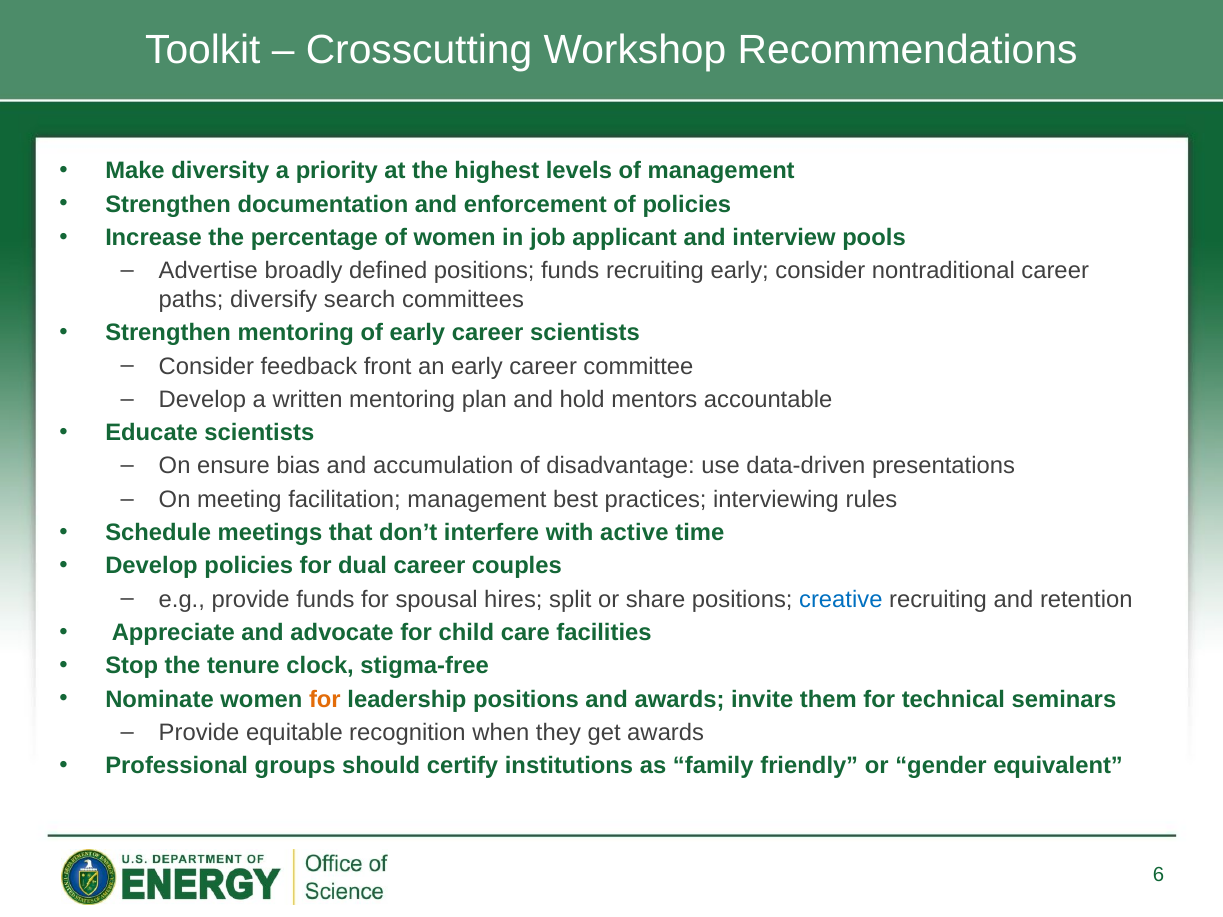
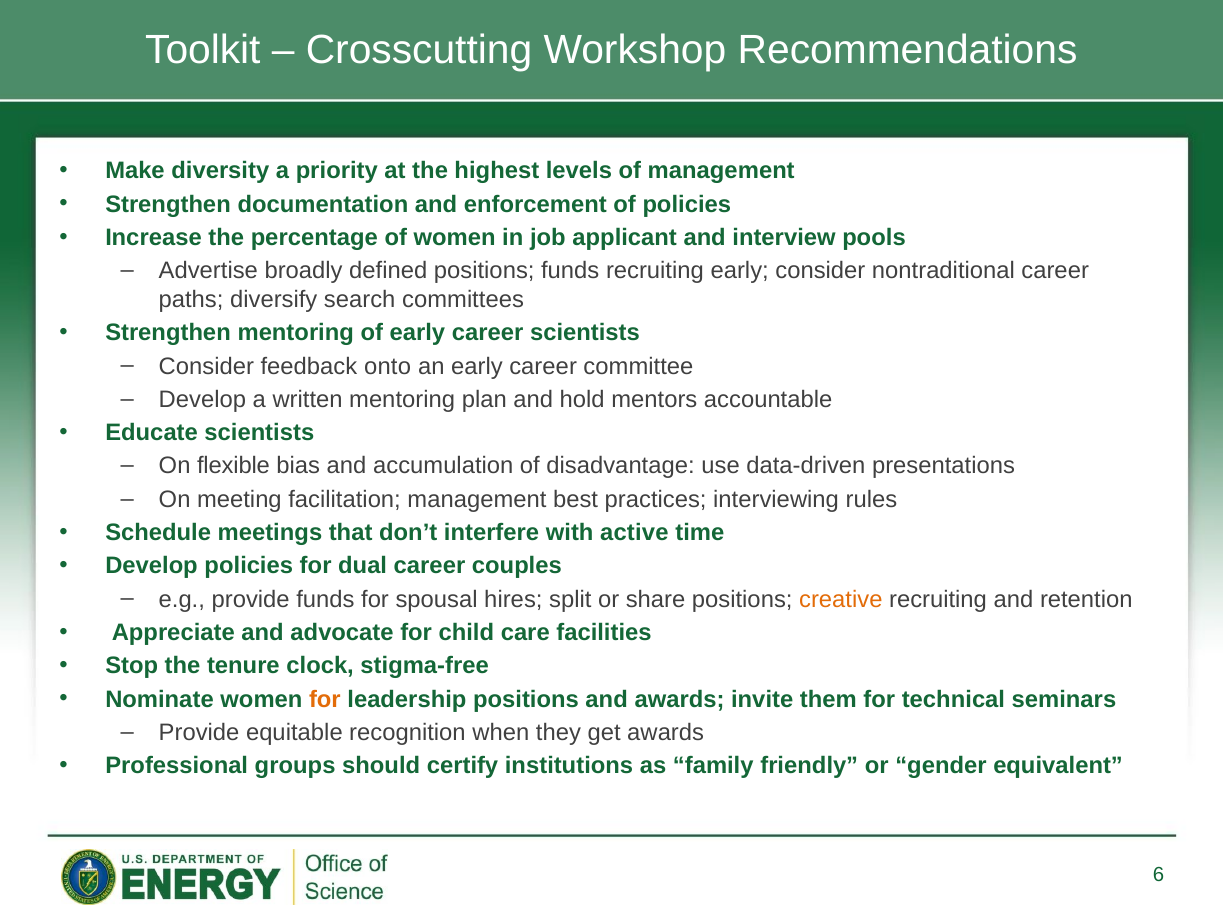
front: front -> onto
ensure: ensure -> flexible
creative colour: blue -> orange
